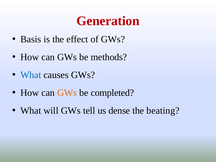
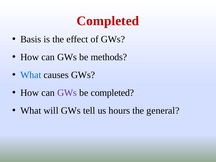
Generation at (108, 21): Generation -> Completed
GWs at (67, 93) colour: orange -> purple
dense: dense -> hours
beating: beating -> general
